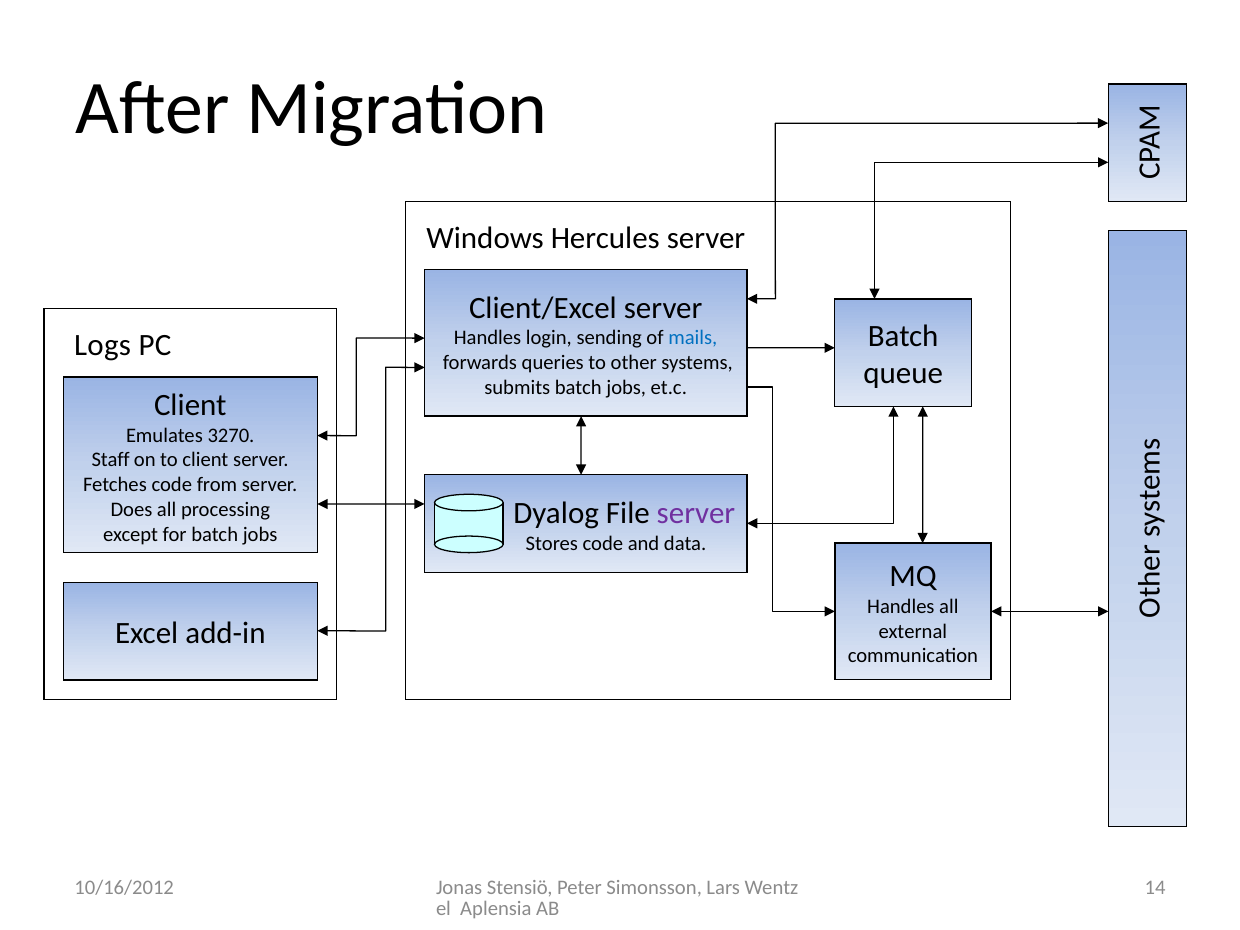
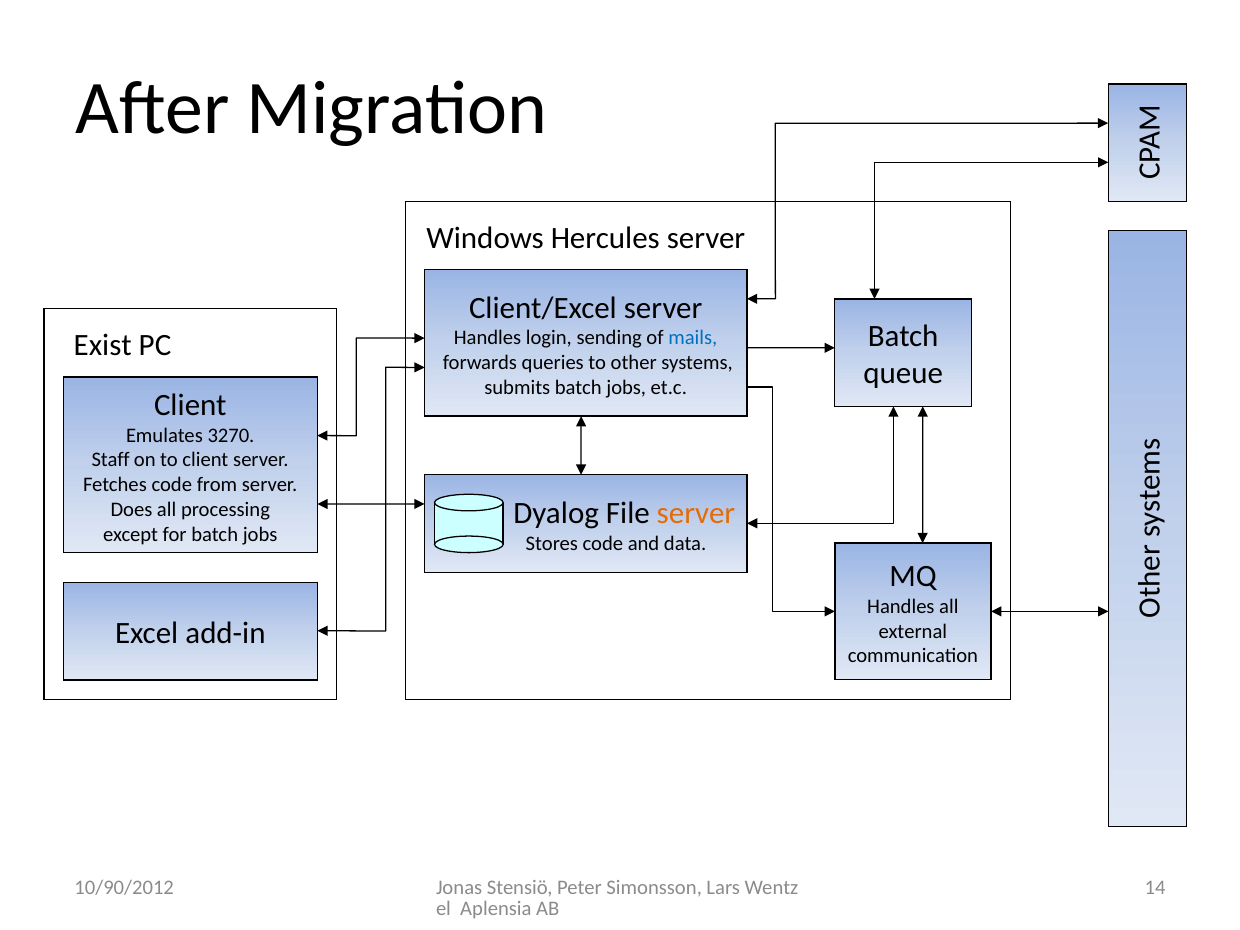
Logs: Logs -> Exist
server at (696, 513) colour: purple -> orange
10/16/2012: 10/16/2012 -> 10/90/2012
